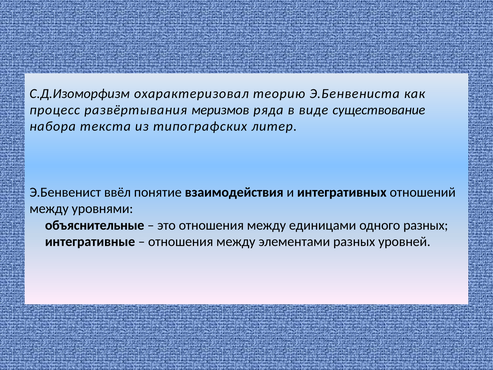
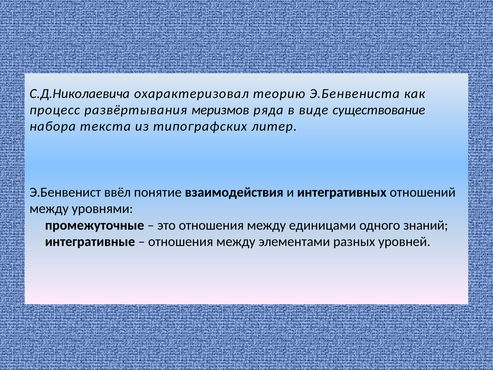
С.Д.Изоморфизм: С.Д.Изоморфизм -> С.Д.Николаевича
объяснительные: объяснительные -> промежуточные
одного разных: разных -> знаний
